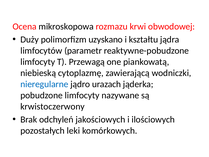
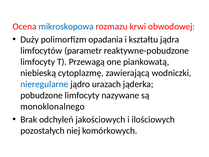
mikroskopowa colour: black -> blue
uzyskano: uzyskano -> opadania
krwistoczerwony: krwistoczerwony -> monoklonalnego
leki: leki -> niej
